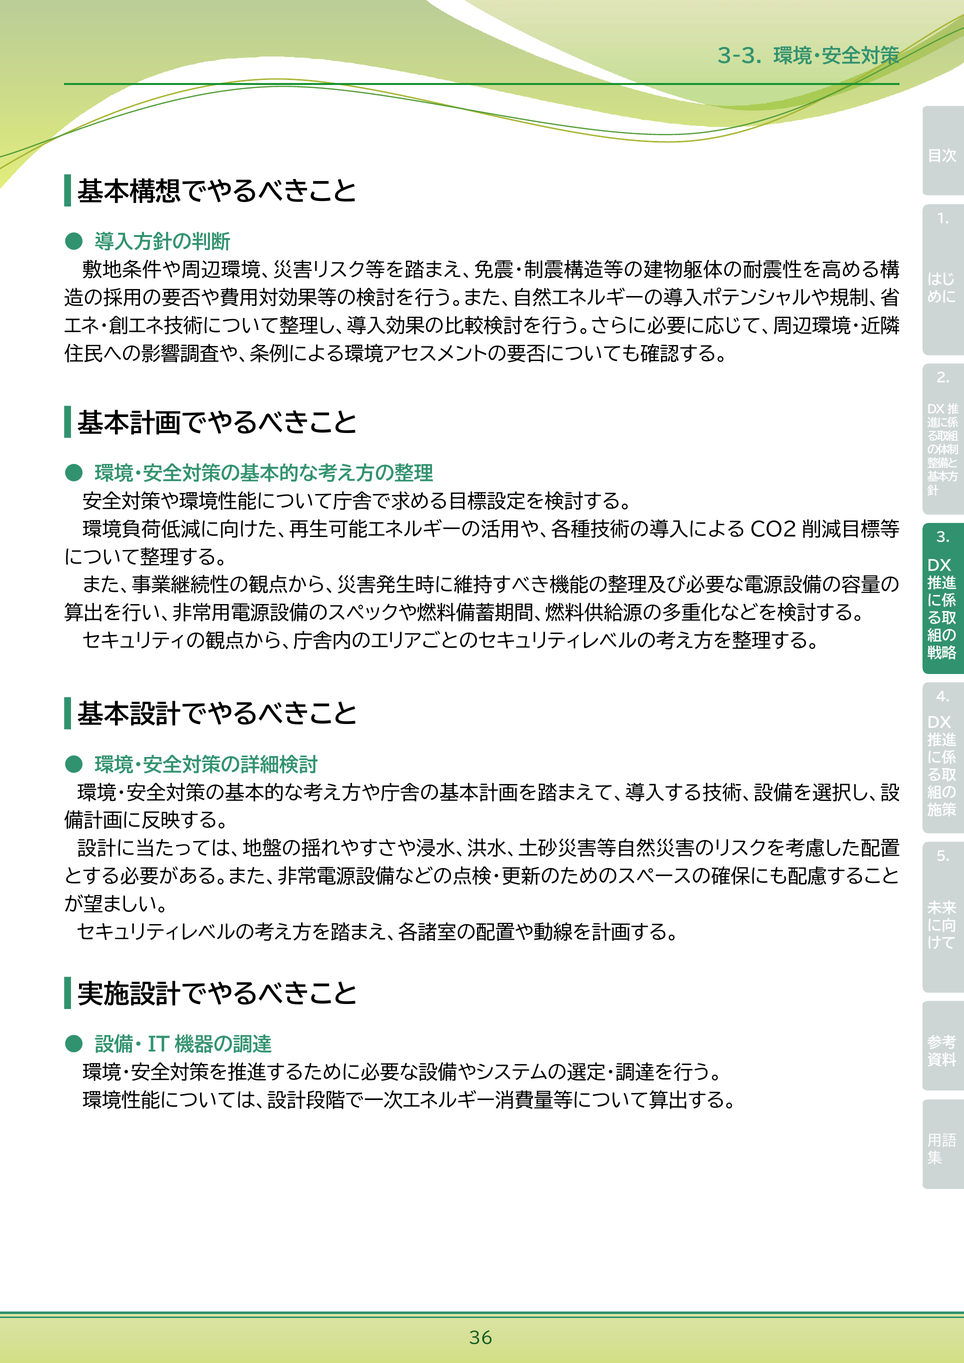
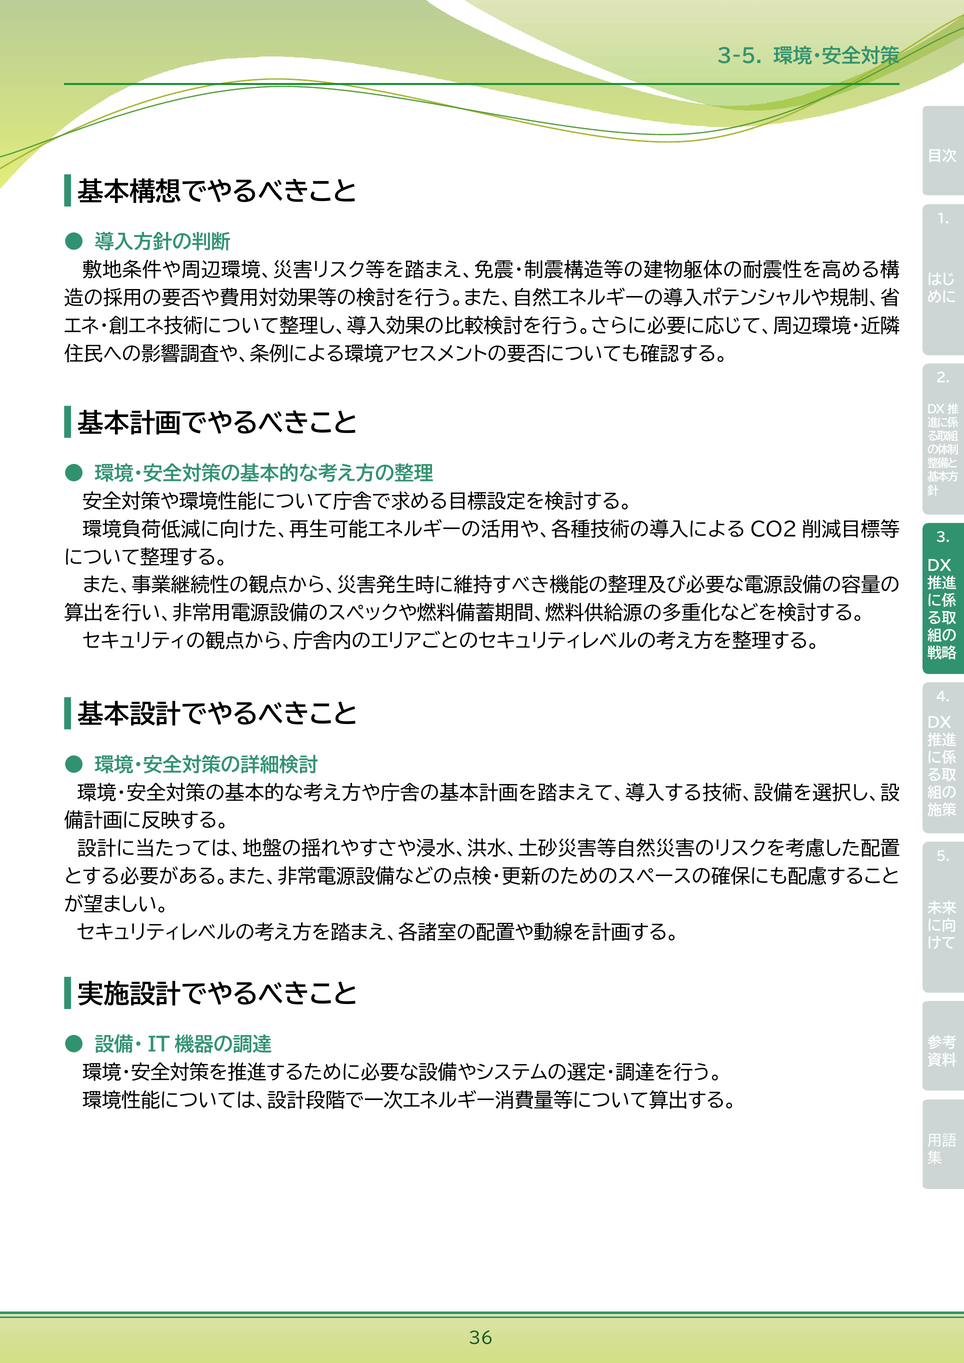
3-3: 3-3 -> 3-5
